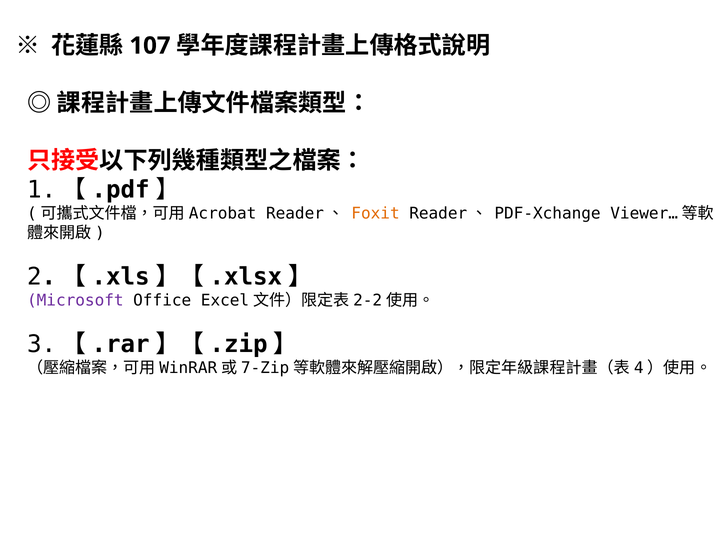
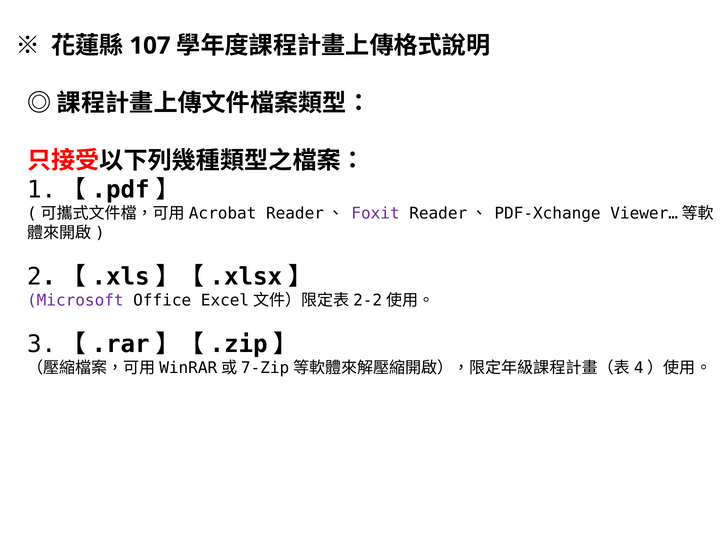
Foxit colour: orange -> purple
